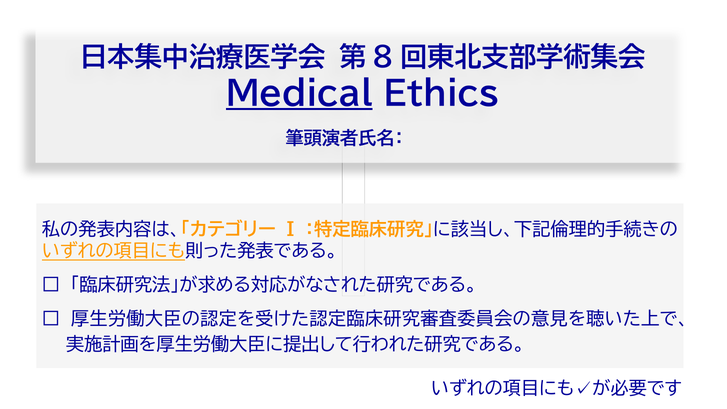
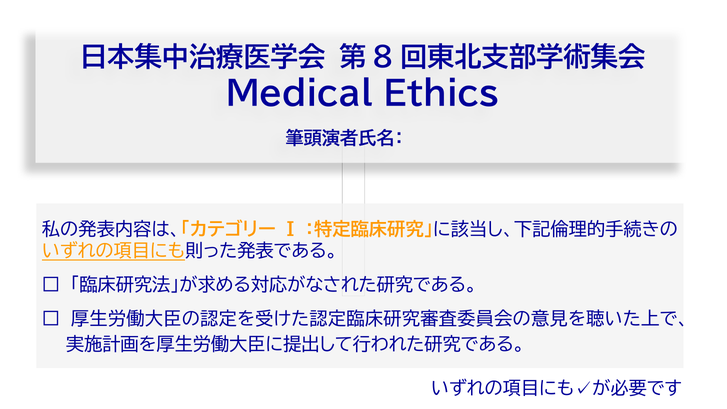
Medical underline: present -> none
